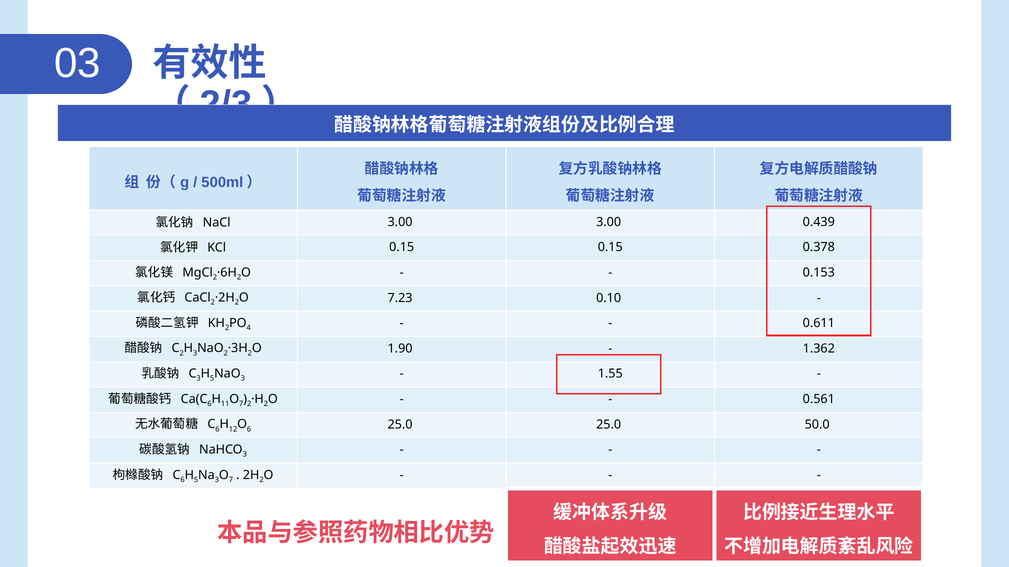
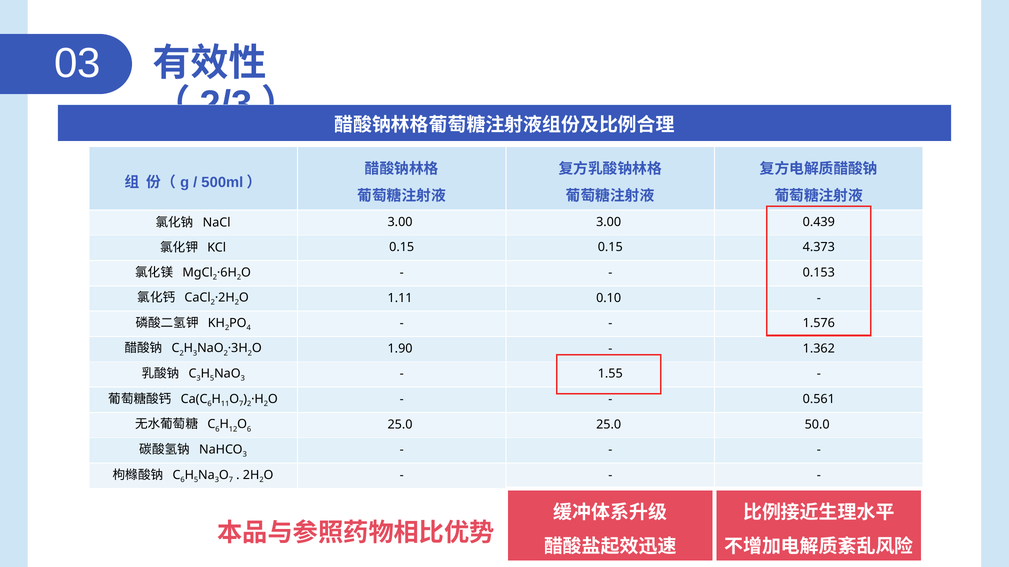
0.378: 0.378 -> 4.373
7.23: 7.23 -> 1.11
0.611: 0.611 -> 1.576
